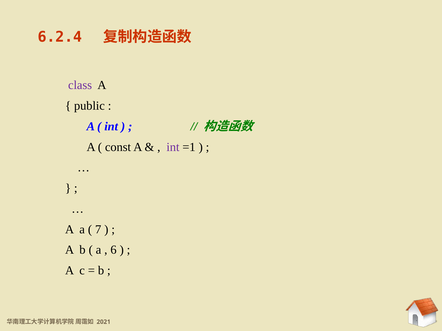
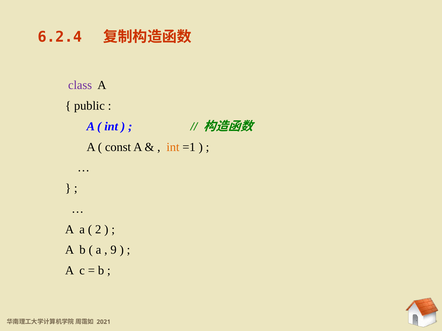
int at (173, 147) colour: purple -> orange
7: 7 -> 2
6: 6 -> 9
